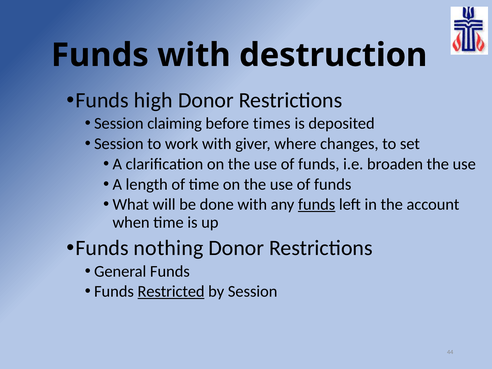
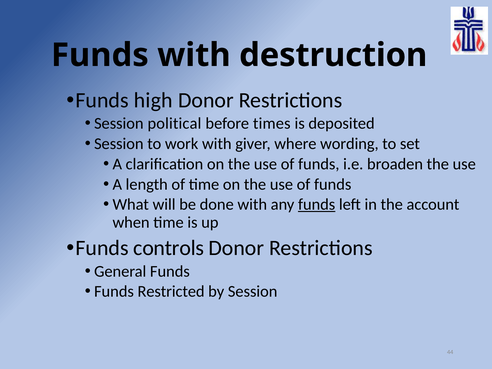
claiming: claiming -> political
changes: changes -> wording
nothing: nothing -> controls
Restricted underline: present -> none
